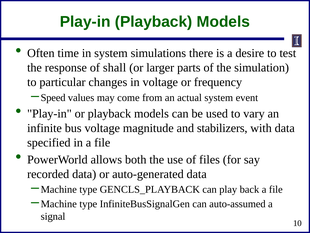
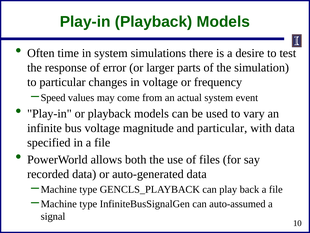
shall: shall -> error
and stabilizers: stabilizers -> particular
